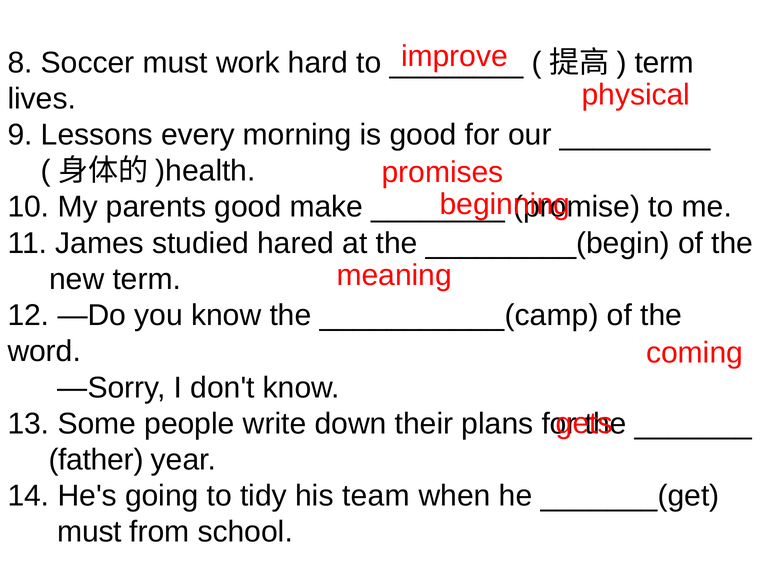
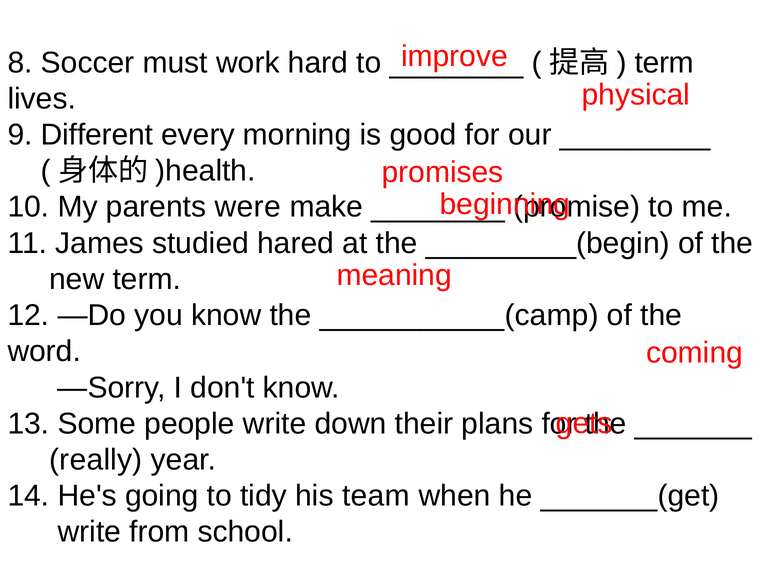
Lessons: Lessons -> Different
parents good: good -> were
father: father -> really
must at (90, 532): must -> write
